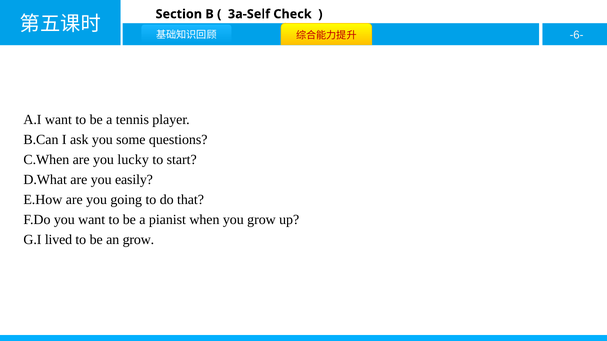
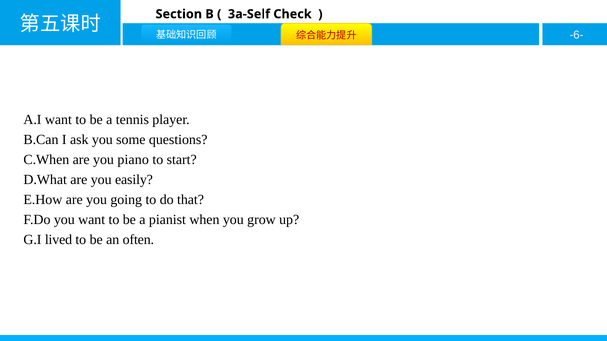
lucky: lucky -> piano
an grow: grow -> often
